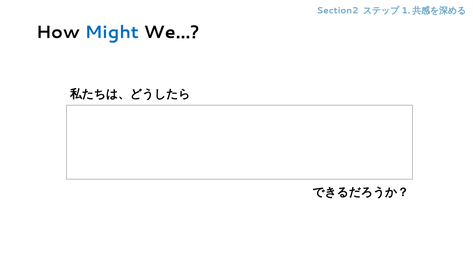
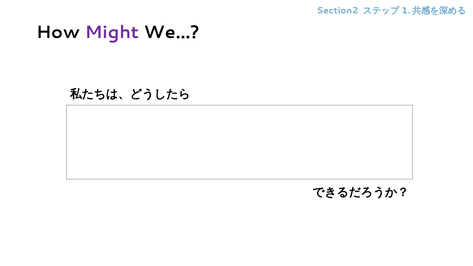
Might colour: blue -> purple
